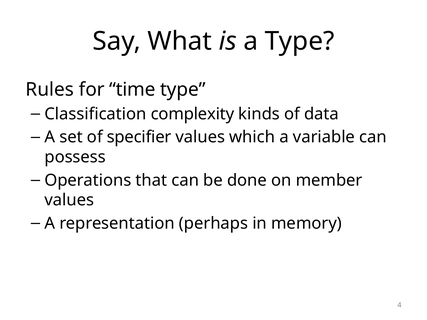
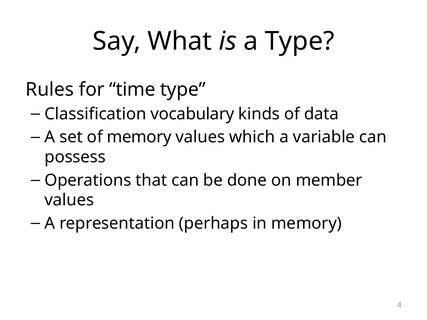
complexity: complexity -> vocabulary
of specifier: specifier -> memory
